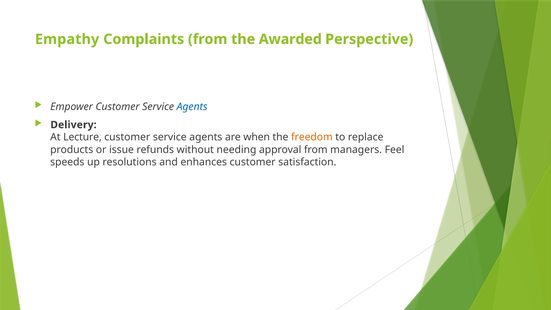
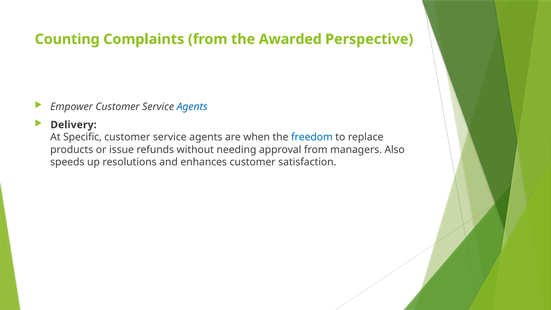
Empathy: Empathy -> Counting
Lecture: Lecture -> Specific
freedom colour: orange -> blue
Feel: Feel -> Also
